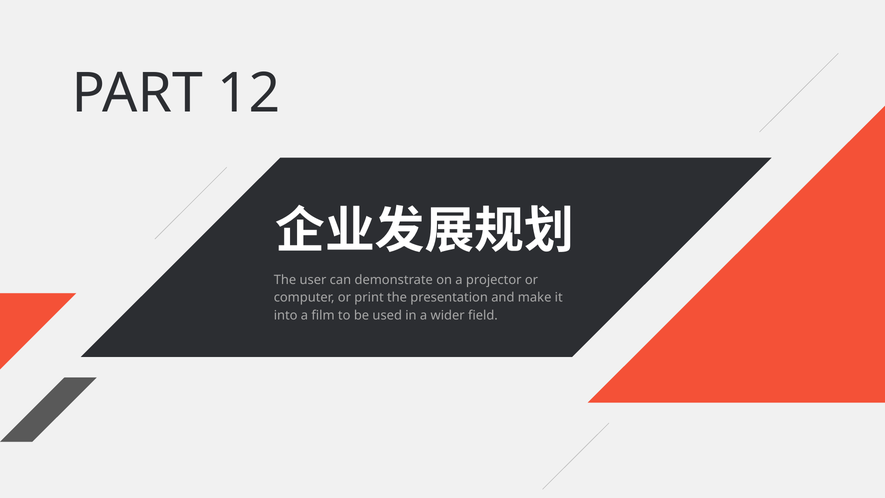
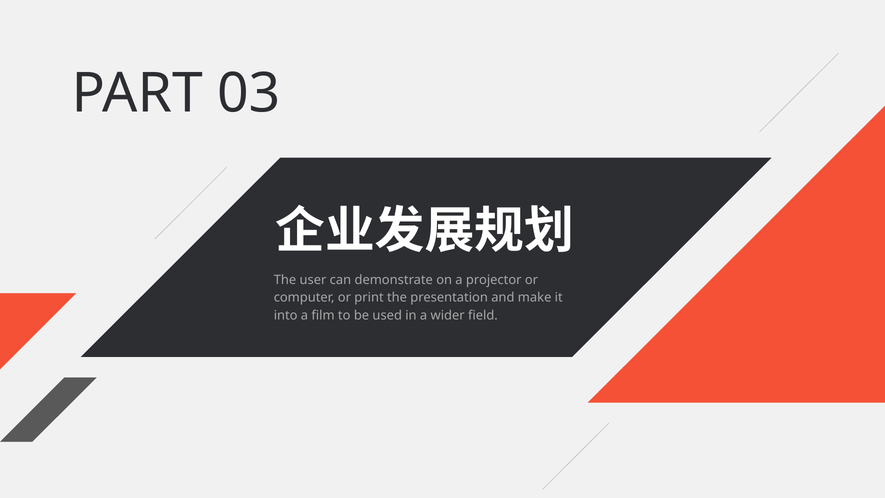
12: 12 -> 03
